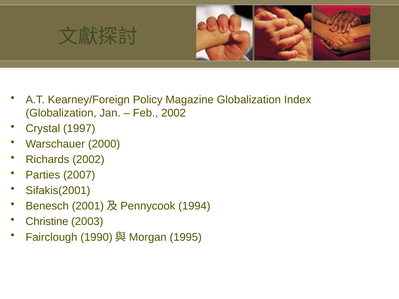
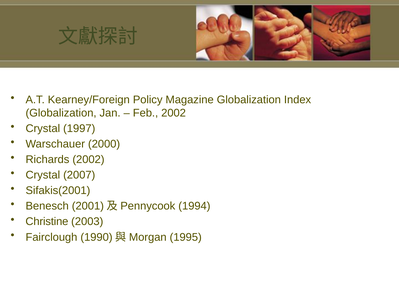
Parties at (43, 175): Parties -> Crystal
